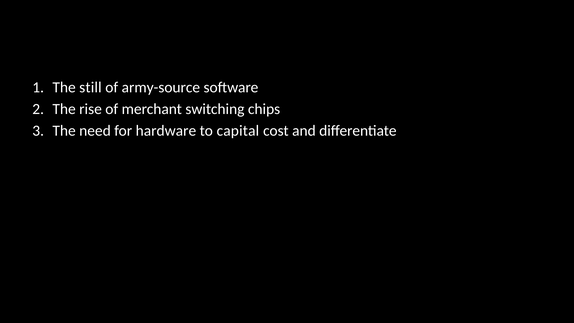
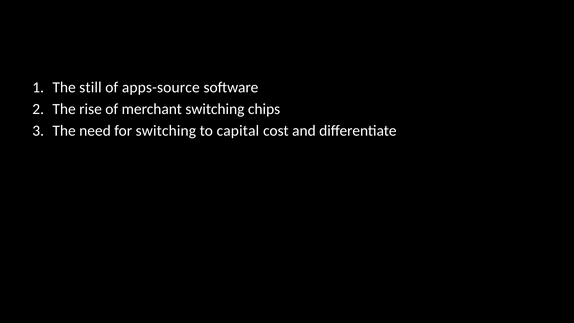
army-source: army-source -> apps-source
for hardware: hardware -> switching
